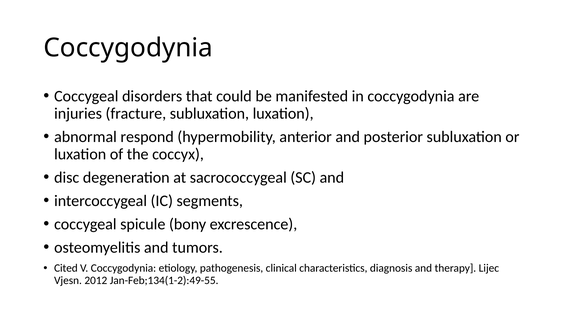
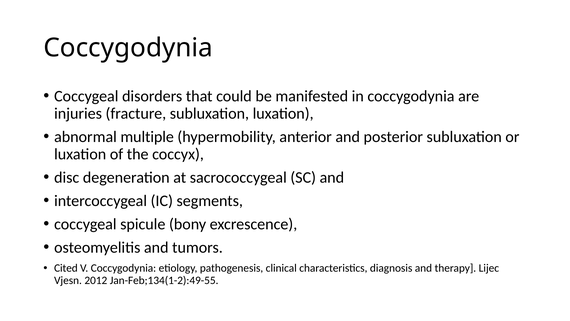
respond: respond -> multiple
